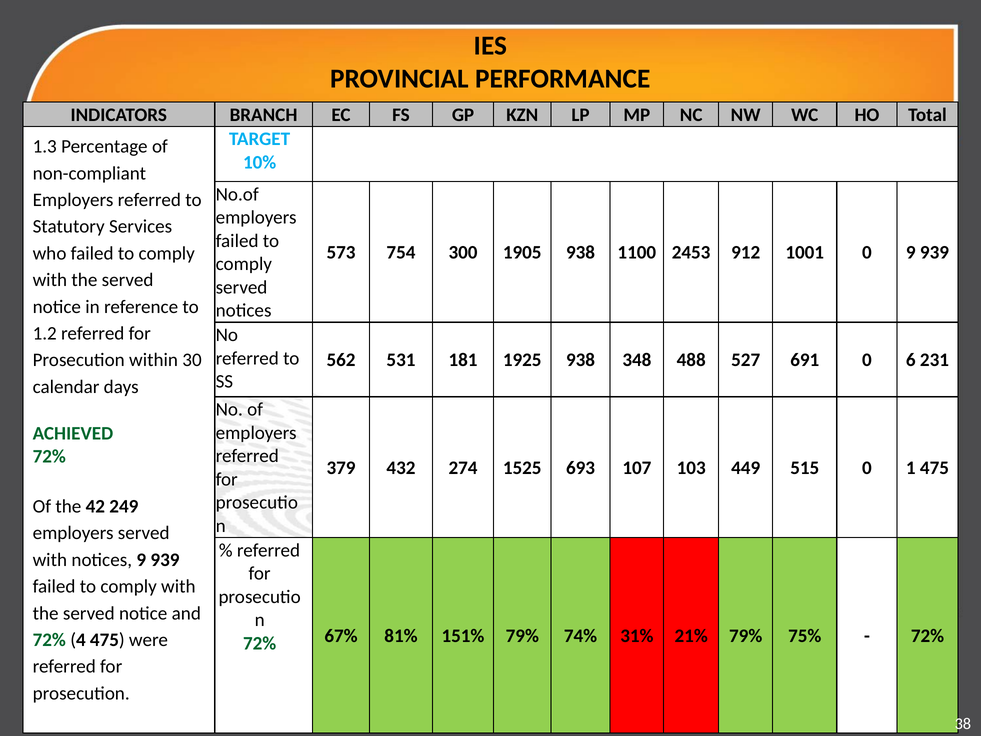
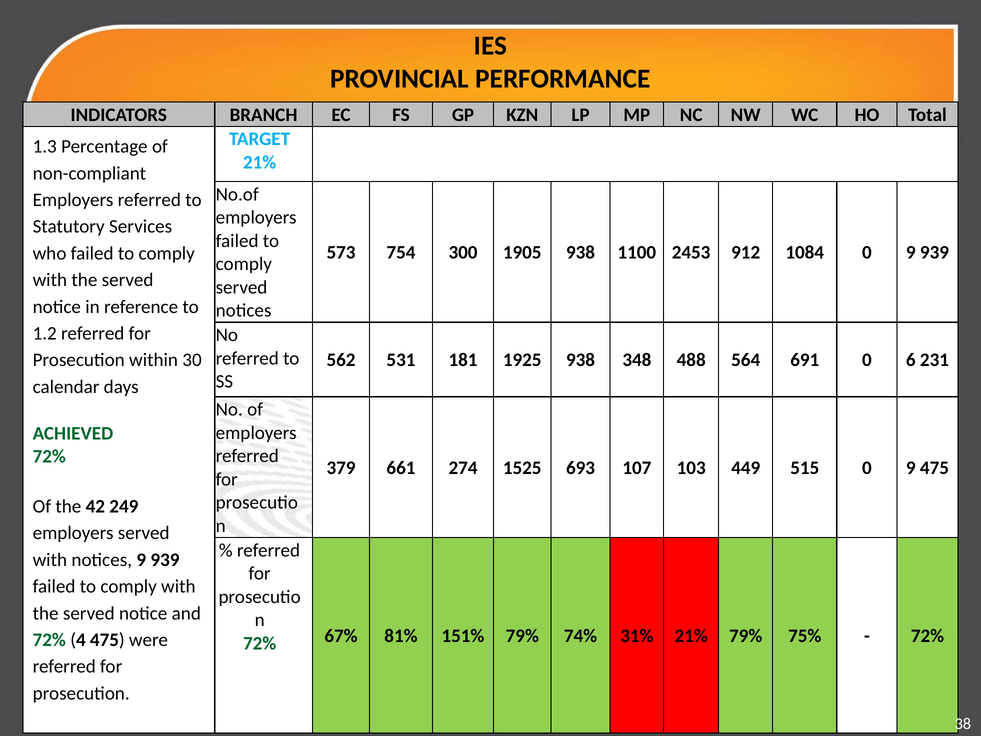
10% at (260, 162): 10% -> 21%
1001: 1001 -> 1084
527: 527 -> 564
432: 432 -> 661
515 0 1: 1 -> 9
